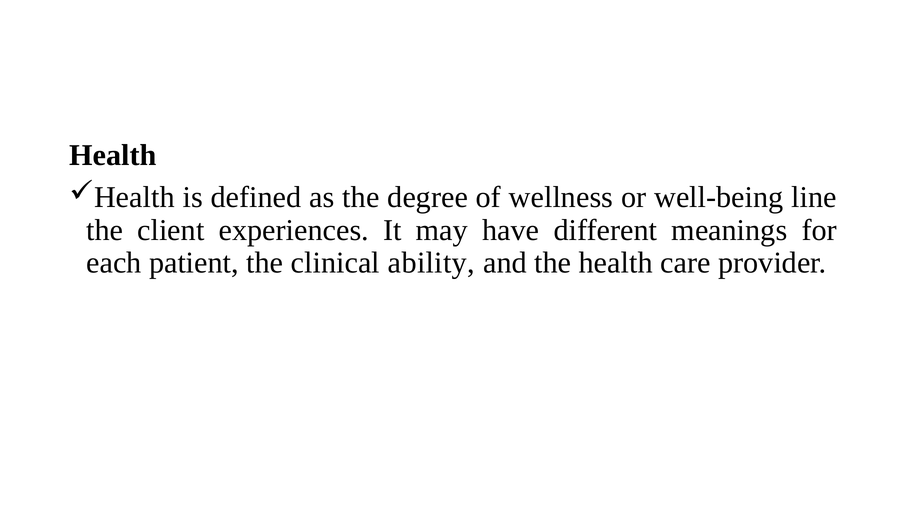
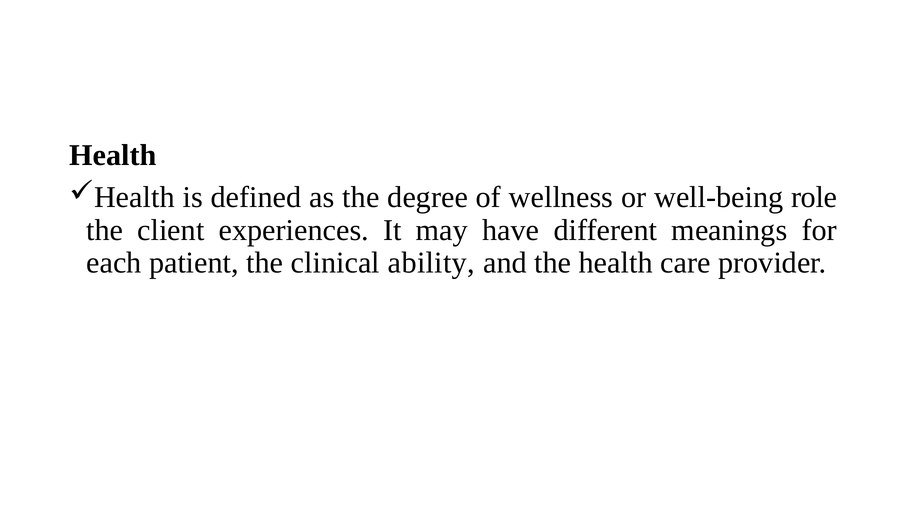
line: line -> role
